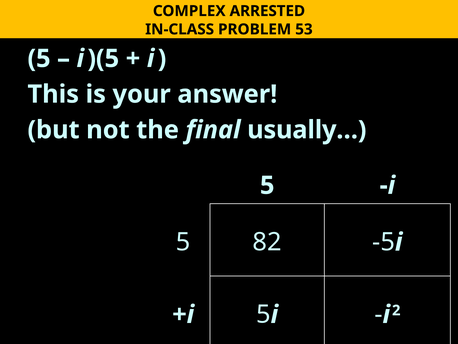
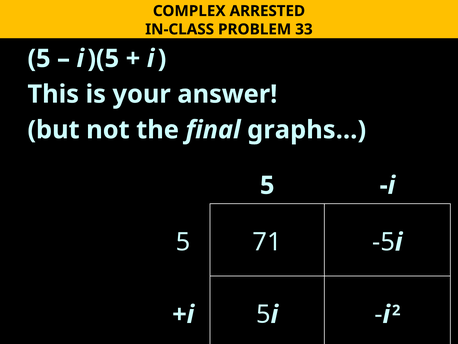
53: 53 -> 33
usually…: usually… -> graphs…
82: 82 -> 71
